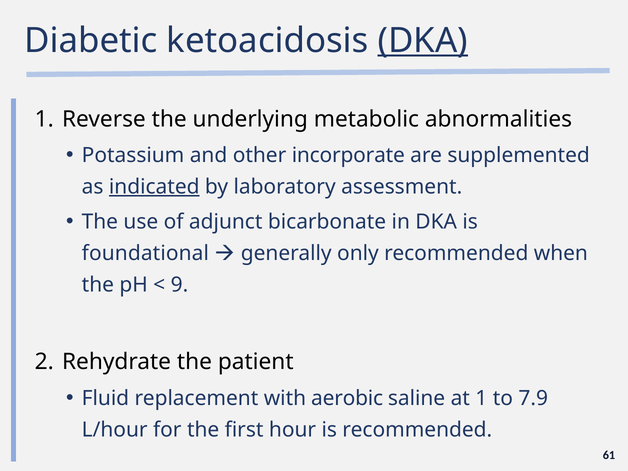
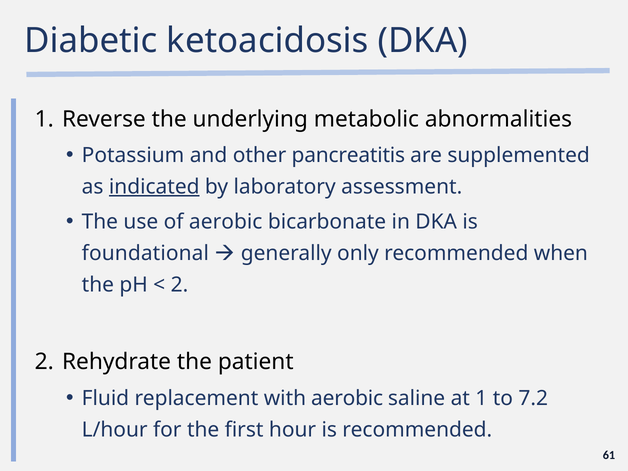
DKA at (423, 41) underline: present -> none
incorporate: incorporate -> pancreatitis
of adjunct: adjunct -> aerobic
9 at (179, 285): 9 -> 2
7.9: 7.9 -> 7.2
